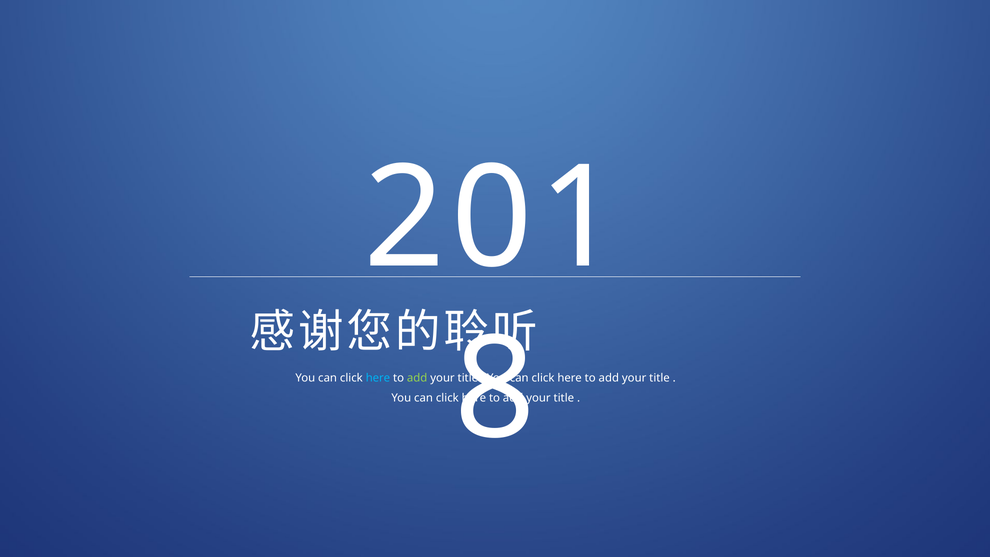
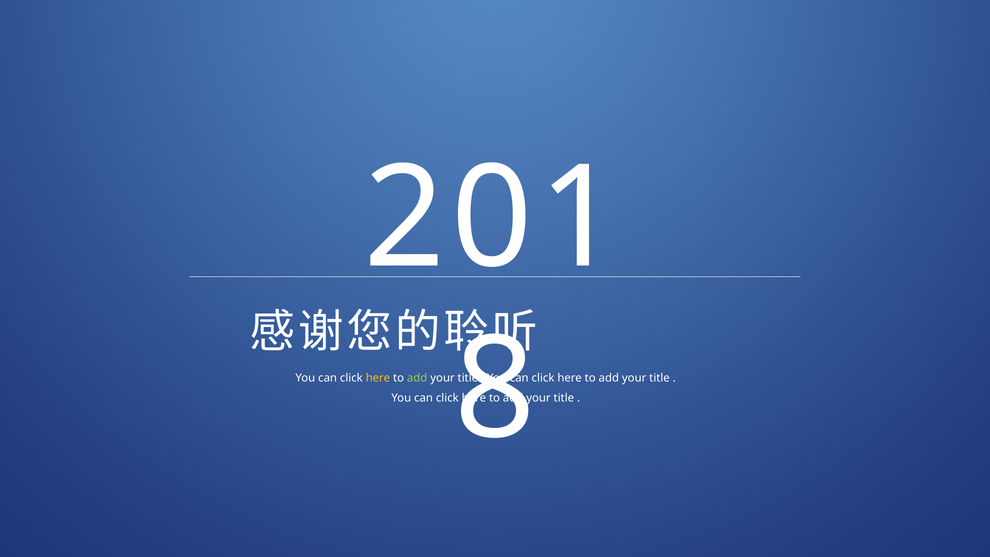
here at (378, 378) colour: light blue -> yellow
